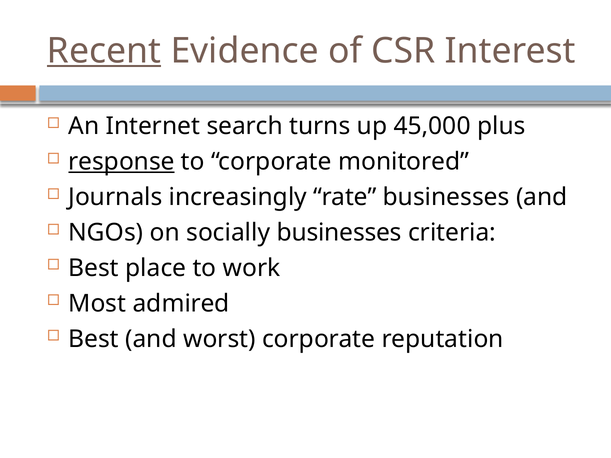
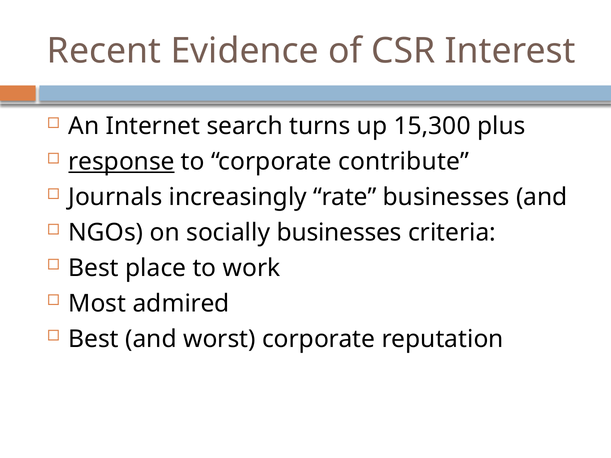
Recent underline: present -> none
45,000: 45,000 -> 15,300
monitored: monitored -> contribute
